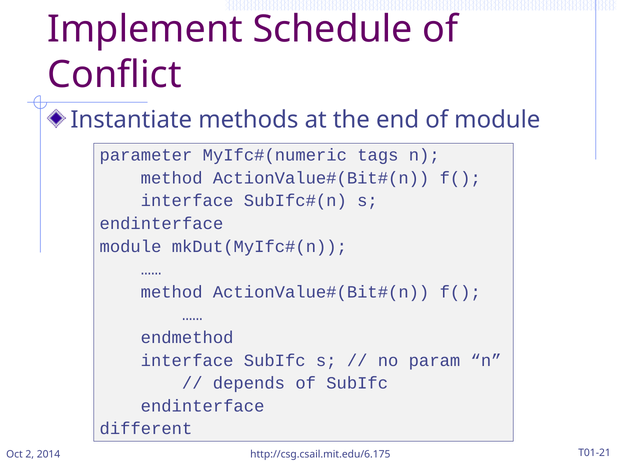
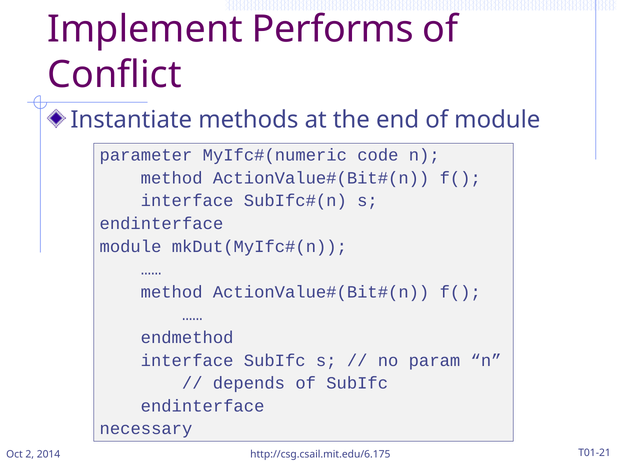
Schedule: Schedule -> Performs
tags: tags -> code
different: different -> necessary
